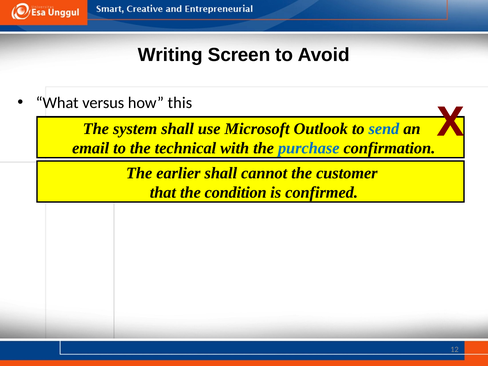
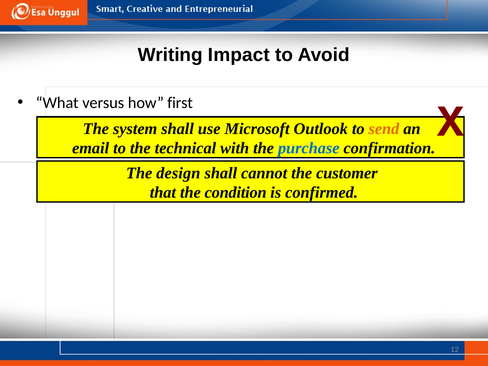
Screen: Screen -> Impact
this: this -> first
send colour: blue -> orange
earlier: earlier -> design
